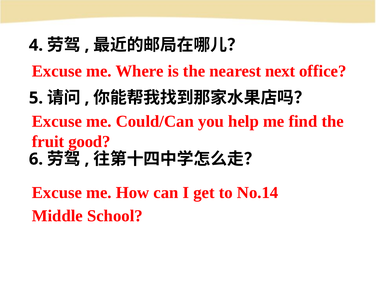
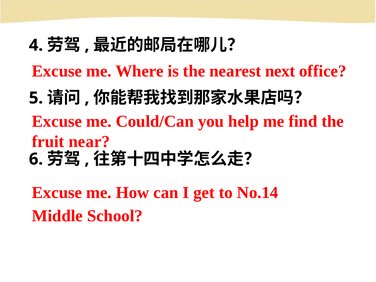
good: good -> near
